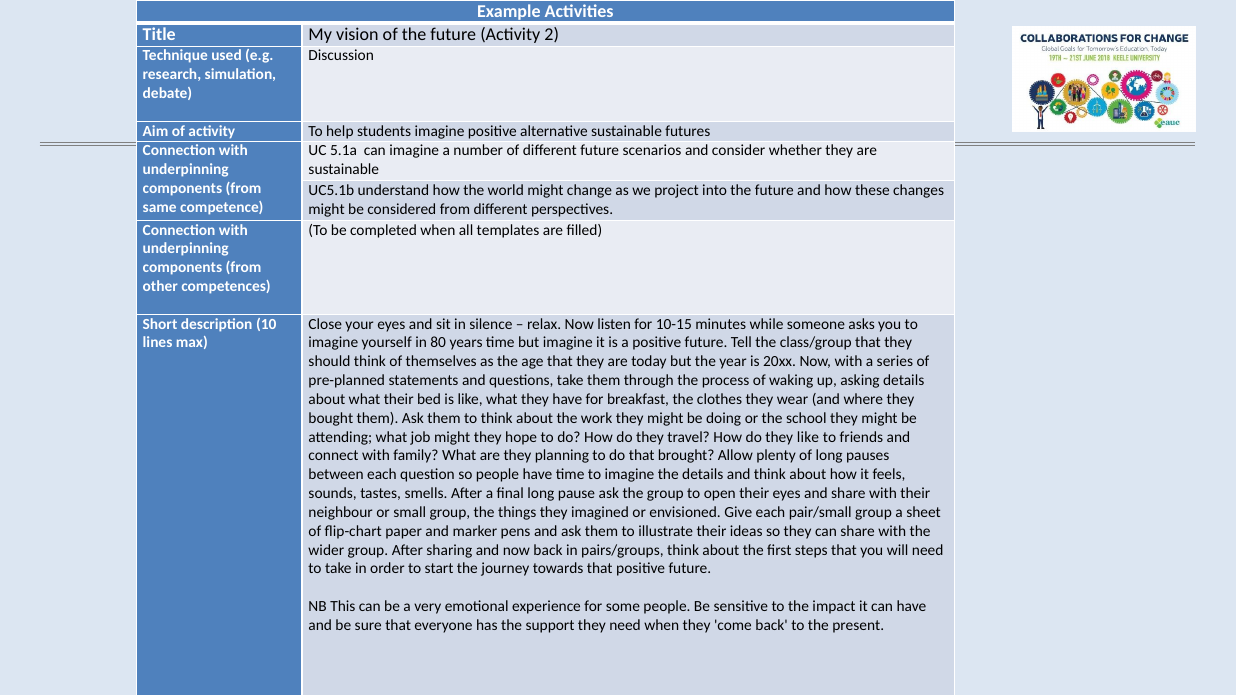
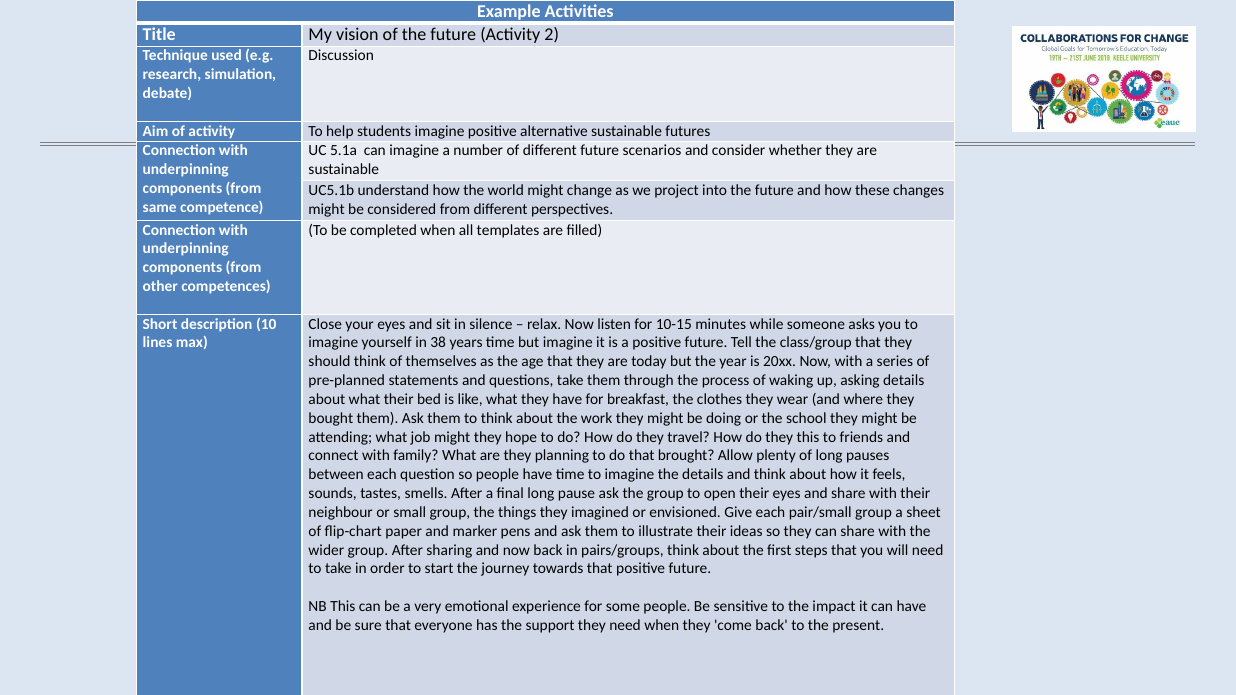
80: 80 -> 38
they like: like -> this
